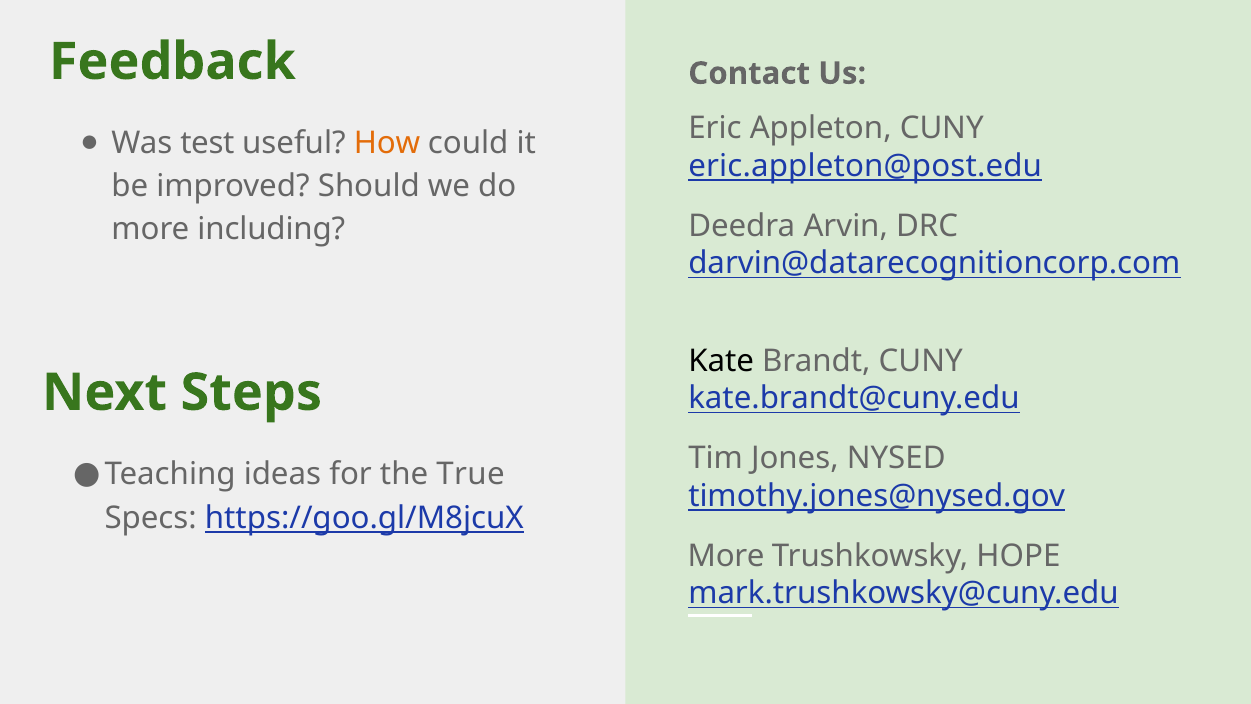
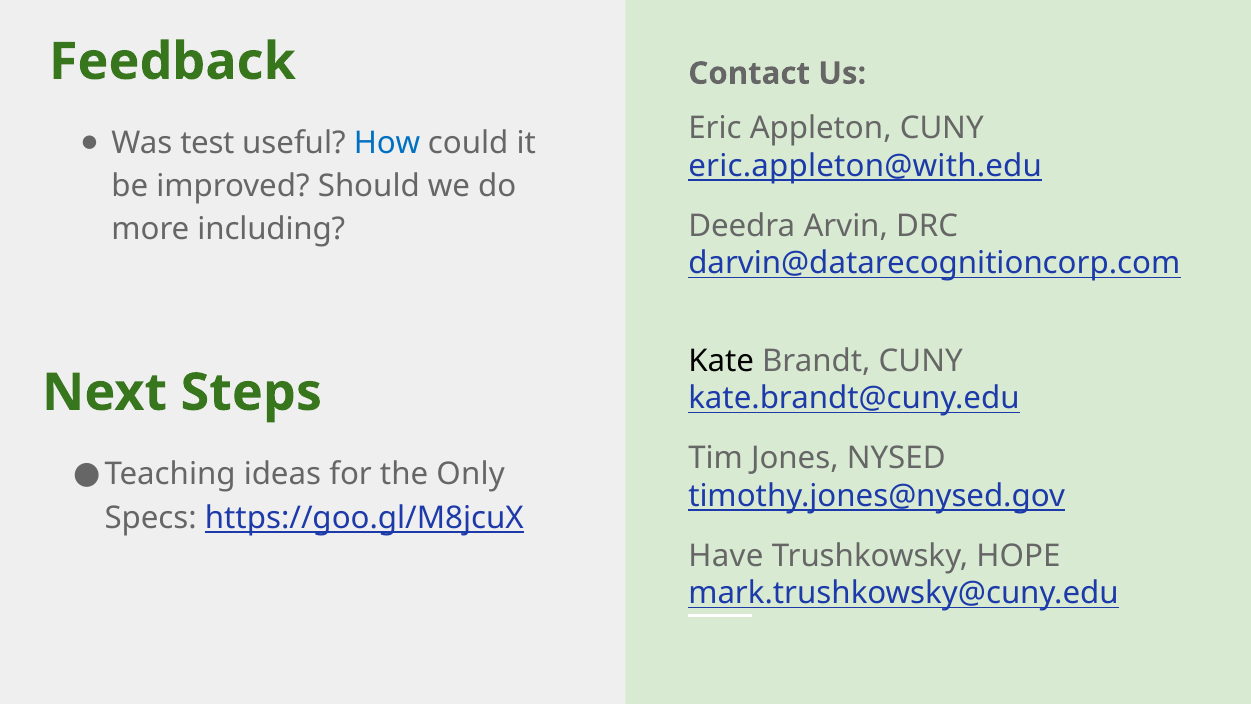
How colour: orange -> blue
eric.appleton@post.edu: eric.appleton@post.edu -> eric.appleton@with.edu
True: True -> Only
More at (726, 556): More -> Have
